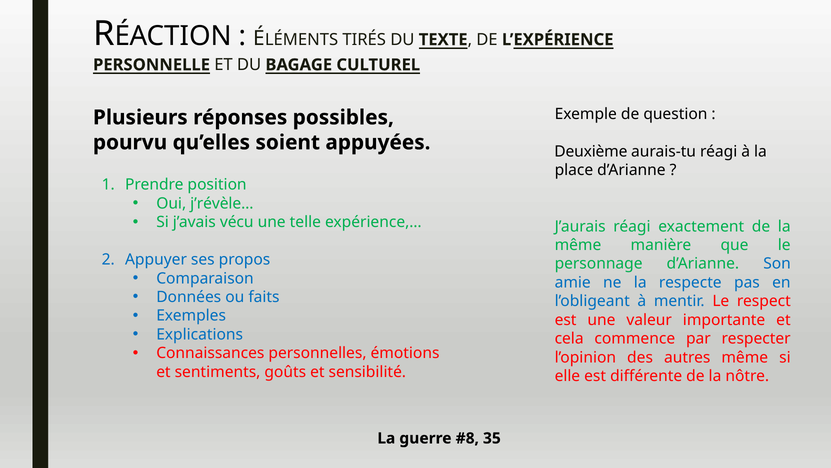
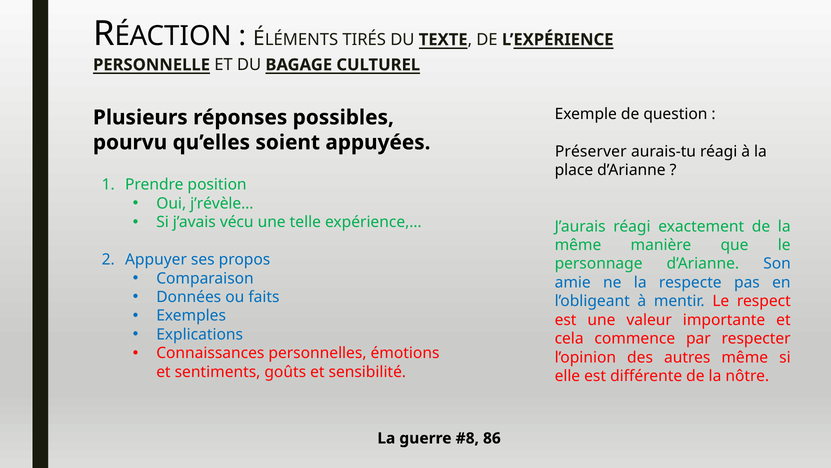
Deuxième: Deuxième -> Préserver
35: 35 -> 86
